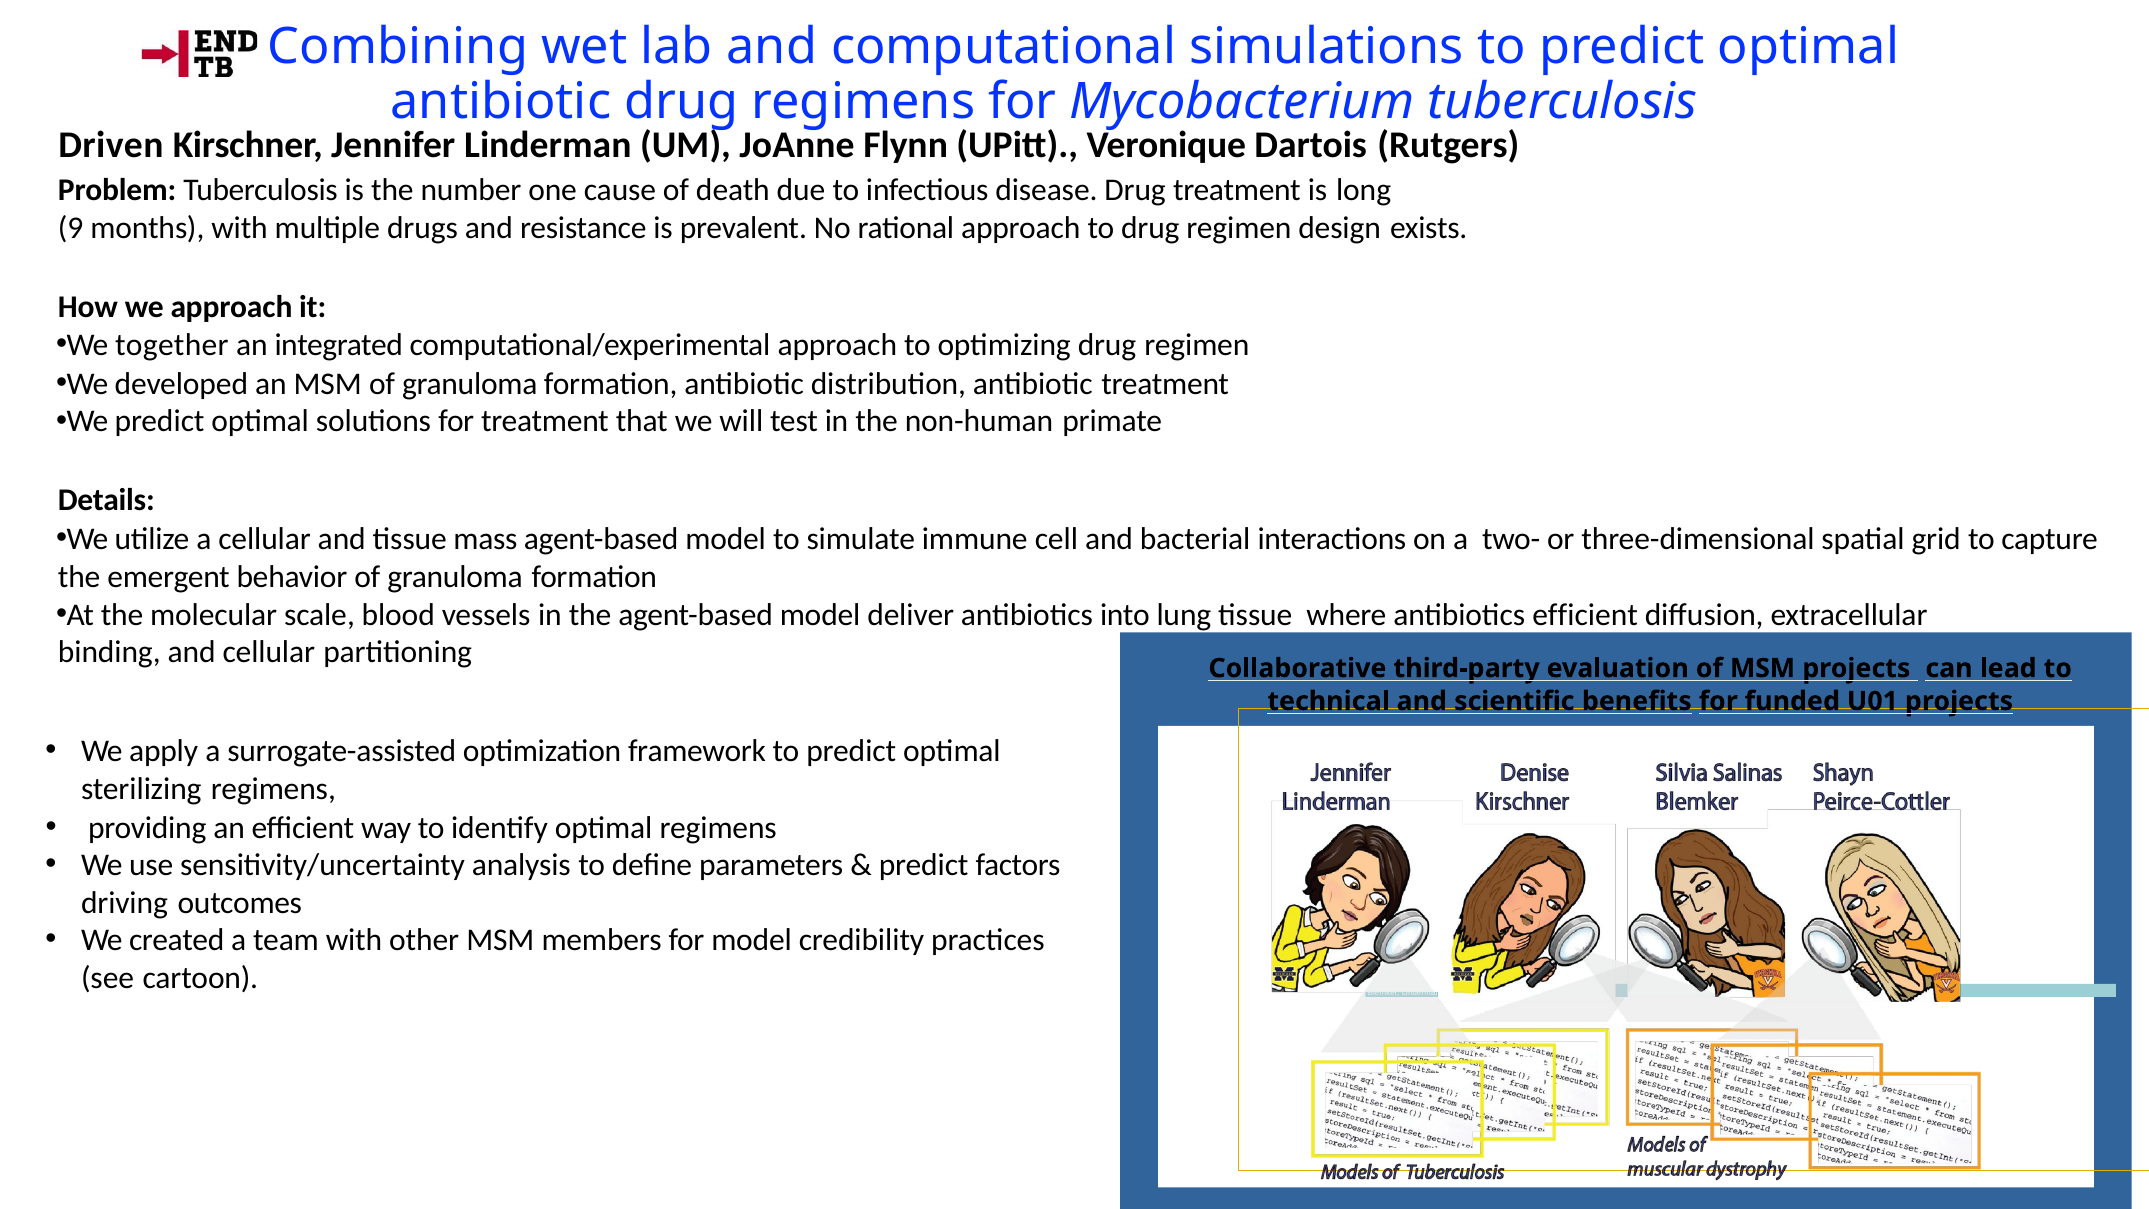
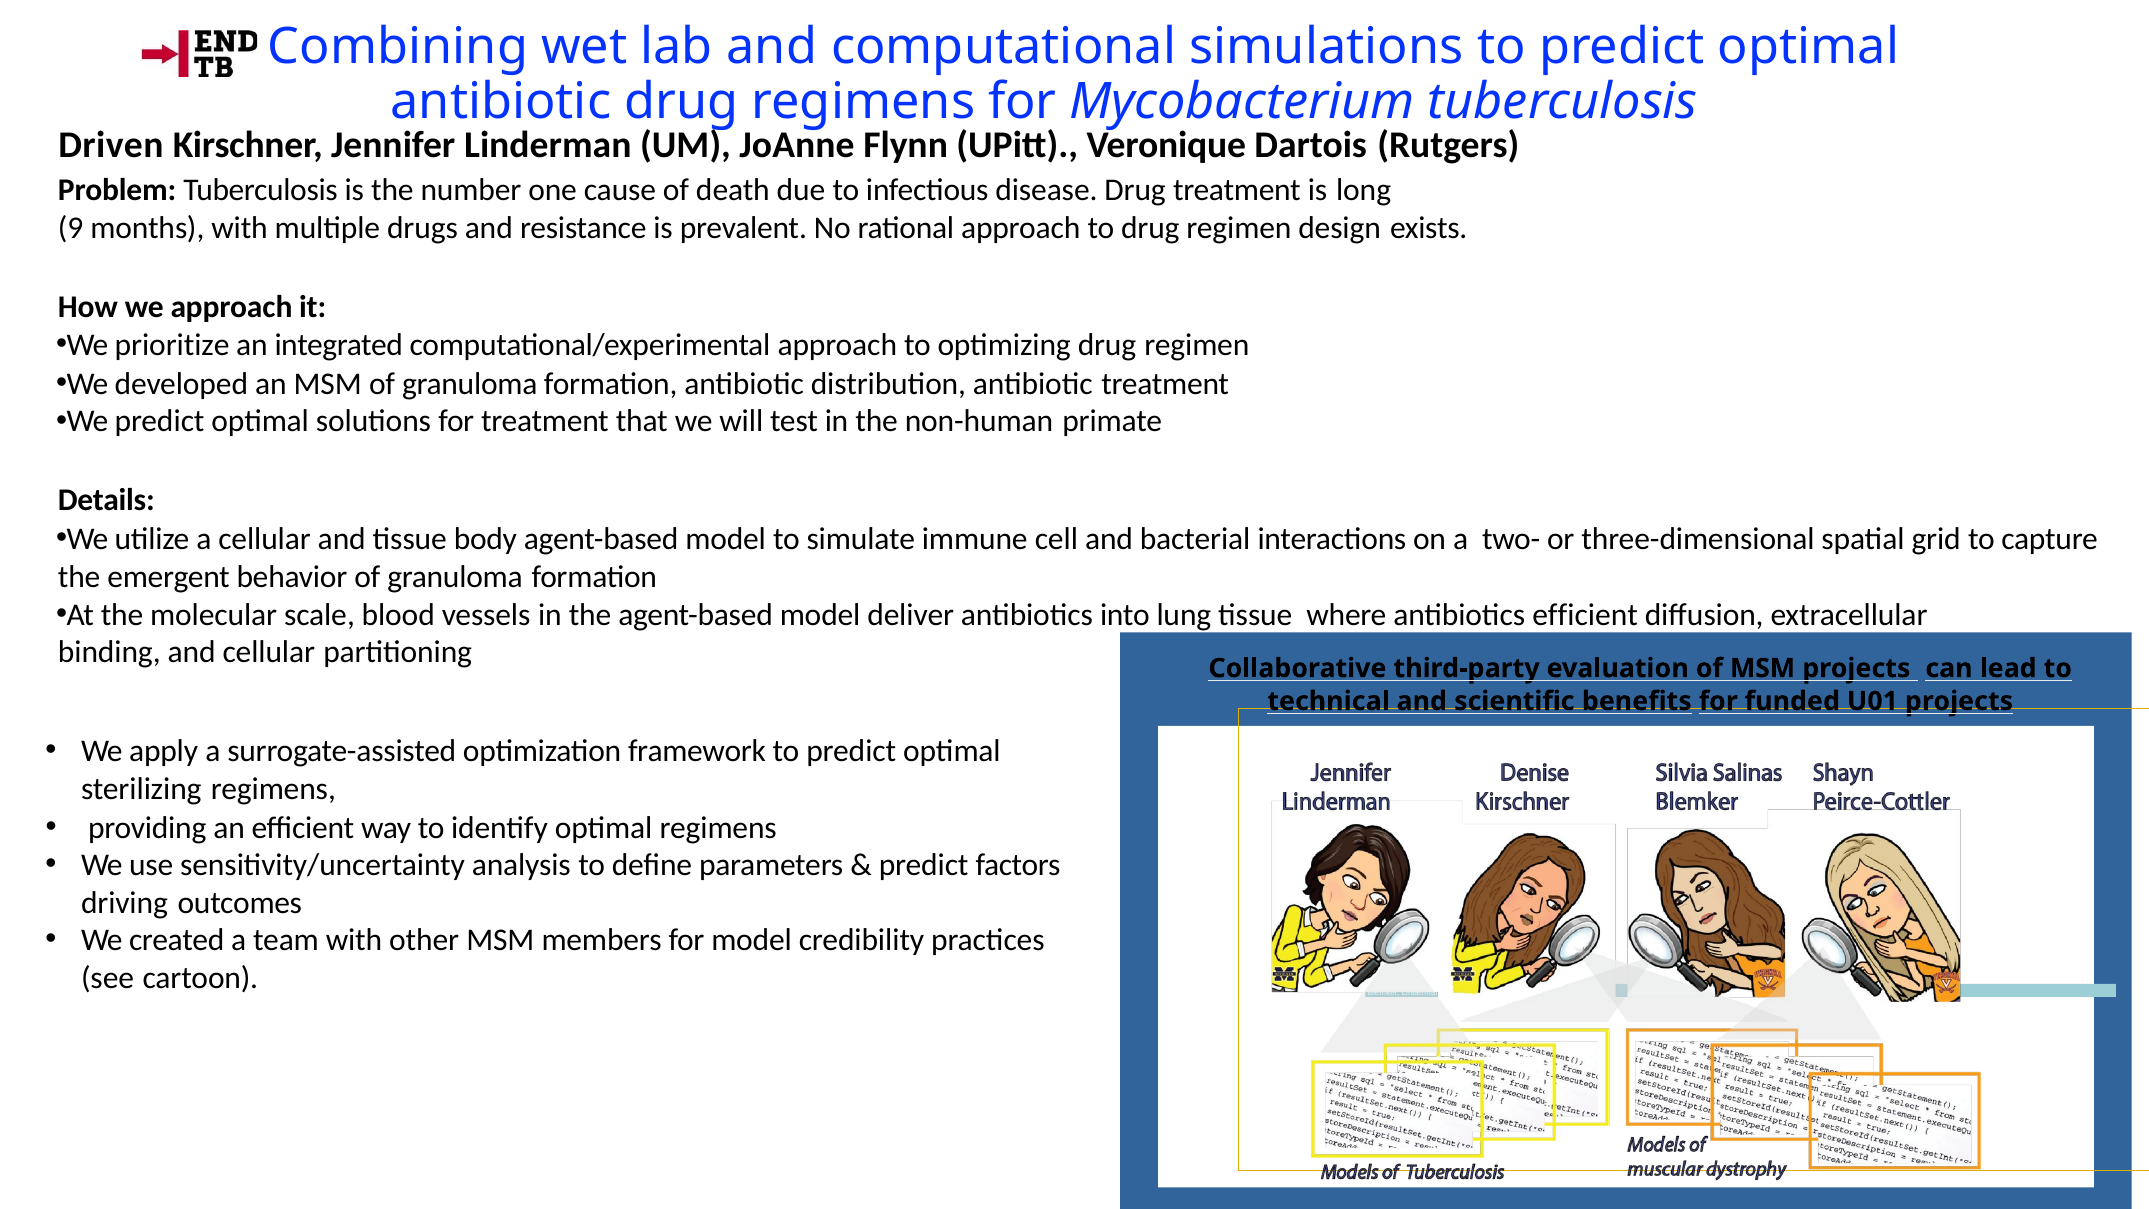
together: together -> prioritize
mass: mass -> body
